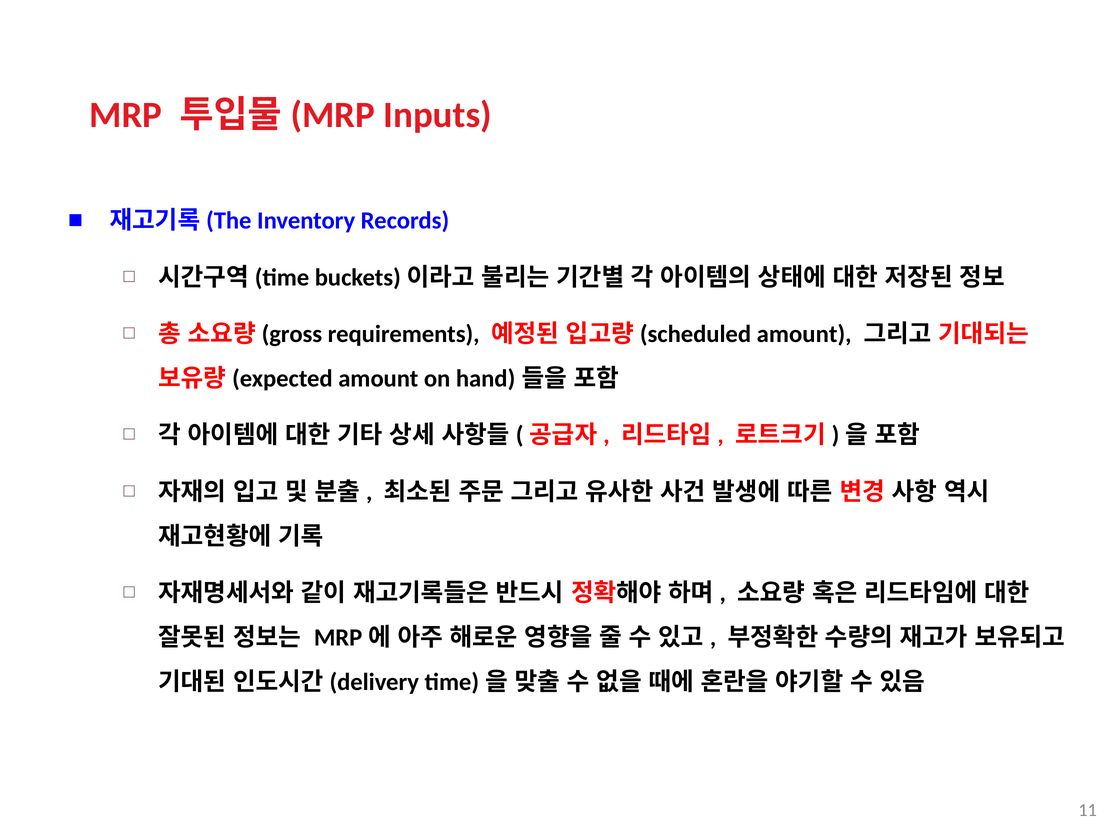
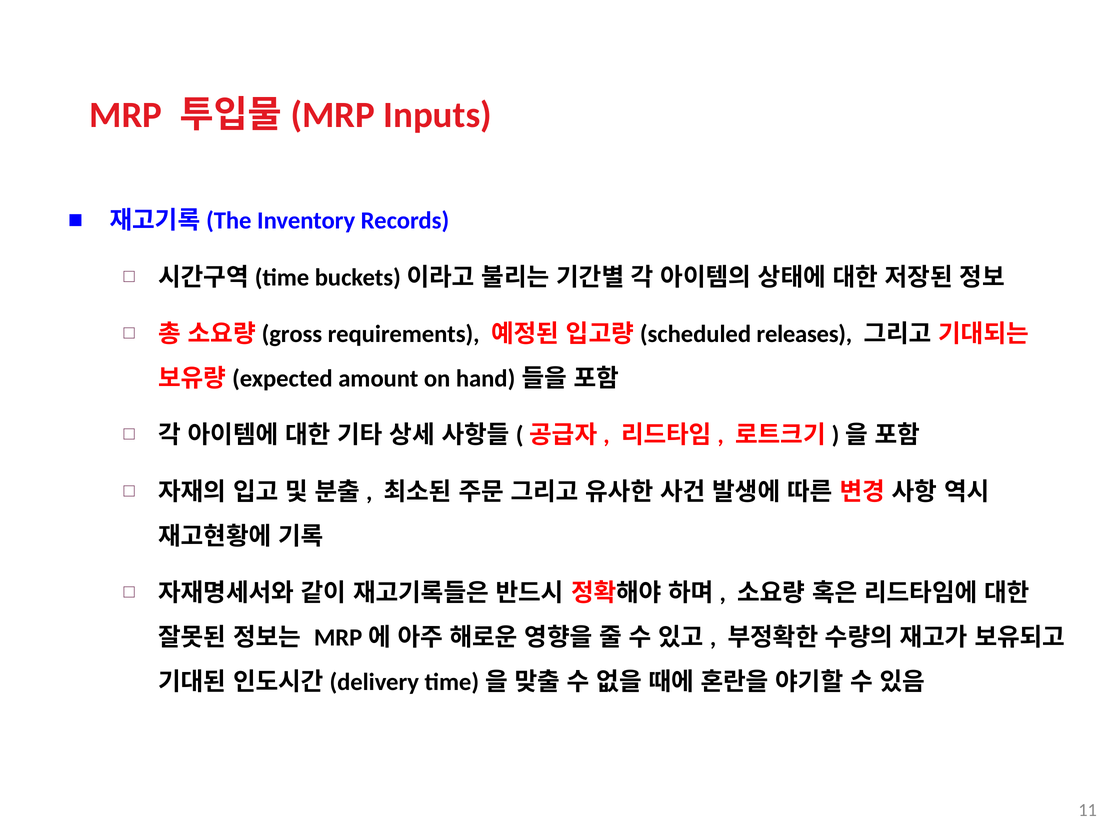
amount at (804, 334): amount -> releases
